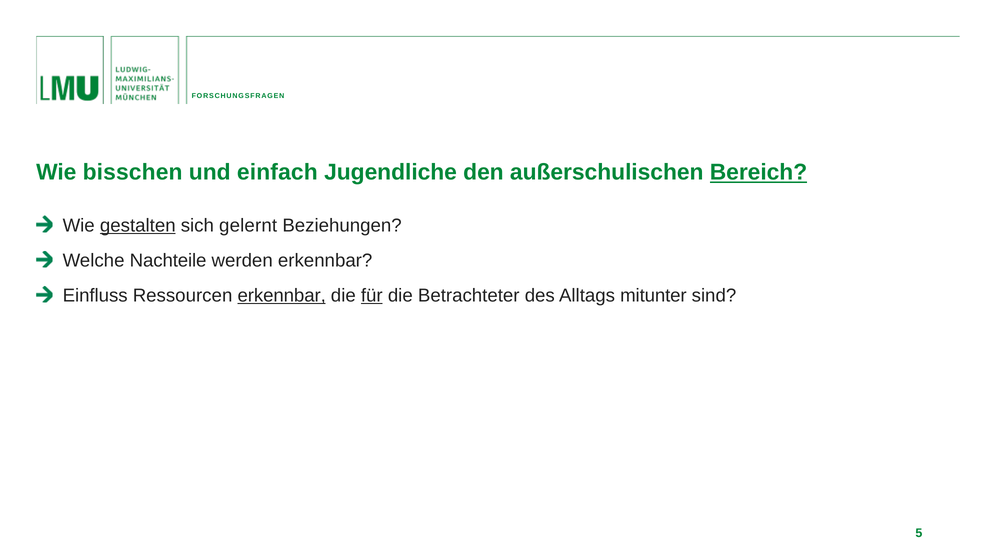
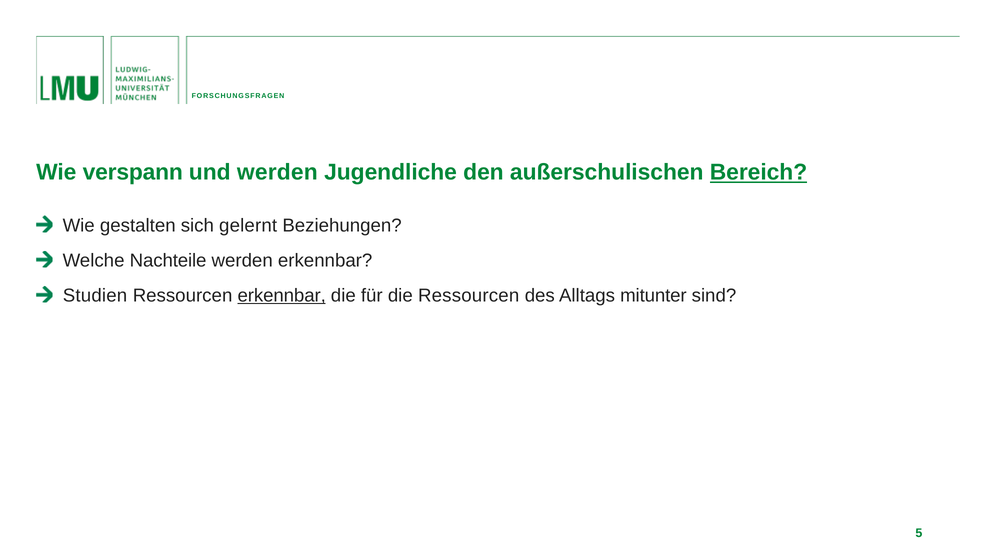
bisschen: bisschen -> verspann
und einfach: einfach -> werden
gestalten underline: present -> none
Einfluss: Einfluss -> Studien
für underline: present -> none
die Betrachteter: Betrachteter -> Ressourcen
